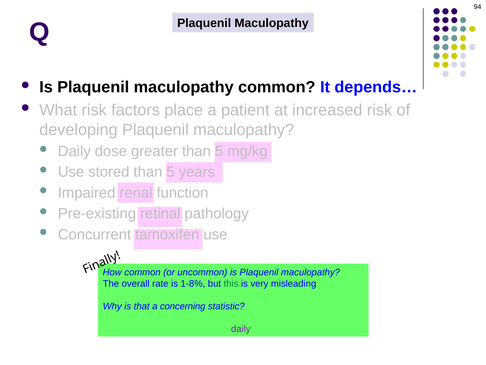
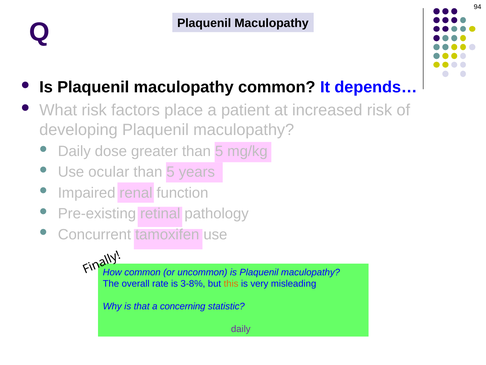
stored: stored -> ocular
1-8%: 1-8% -> 3-8%
this colour: green -> orange
